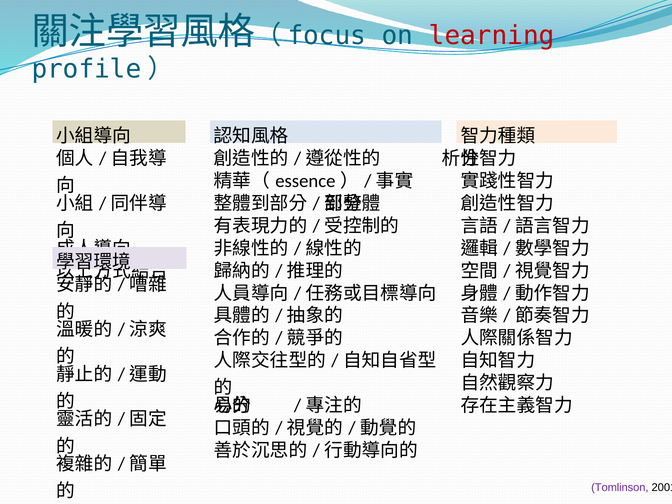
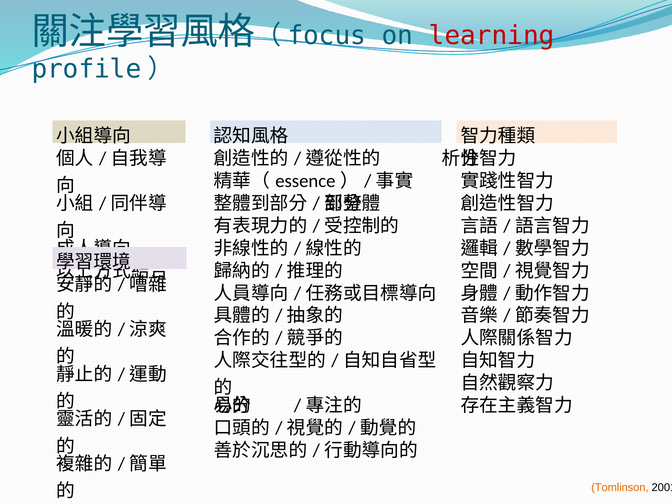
Tomlinson colour: purple -> orange
